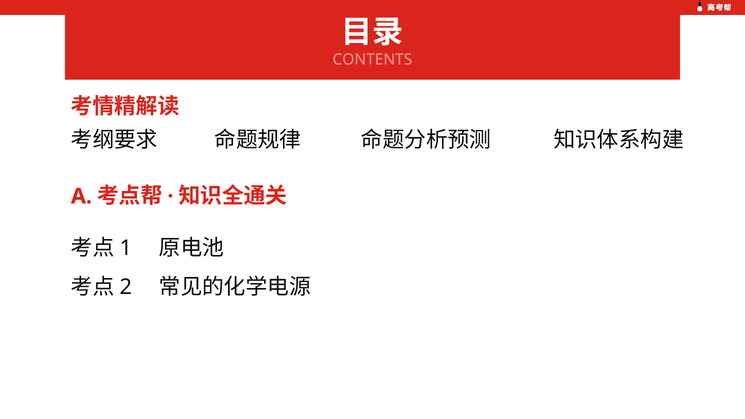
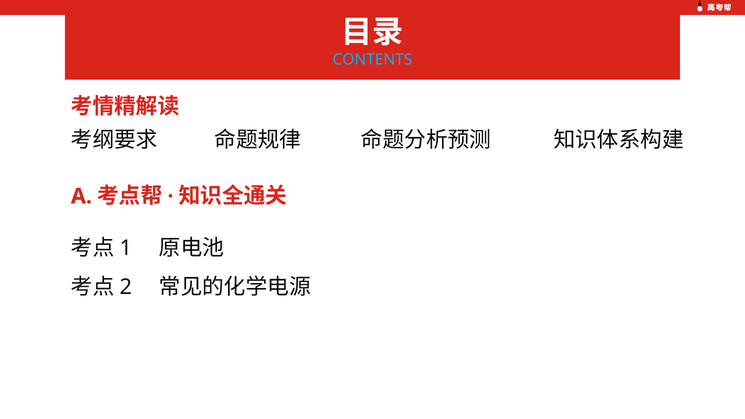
CONTENTS colour: pink -> light blue
